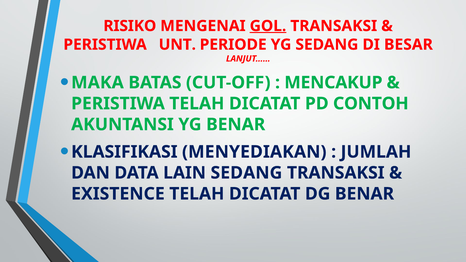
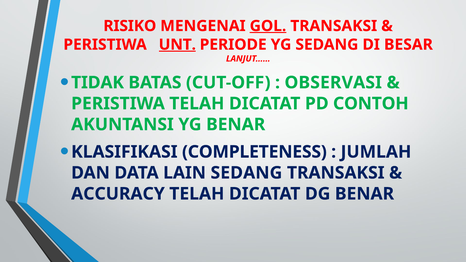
UNT underline: none -> present
MAKA: MAKA -> TIDAK
MENCAKUP: MENCAKUP -> OBSERVASI
MENYEDIAKAN: MENYEDIAKAN -> COMPLETENESS
EXISTENCE: EXISTENCE -> ACCURACY
